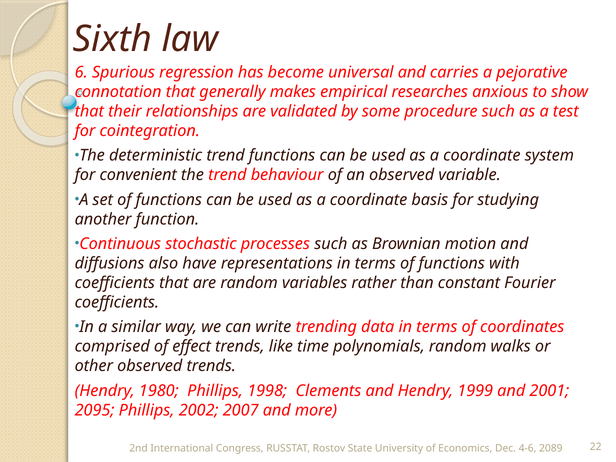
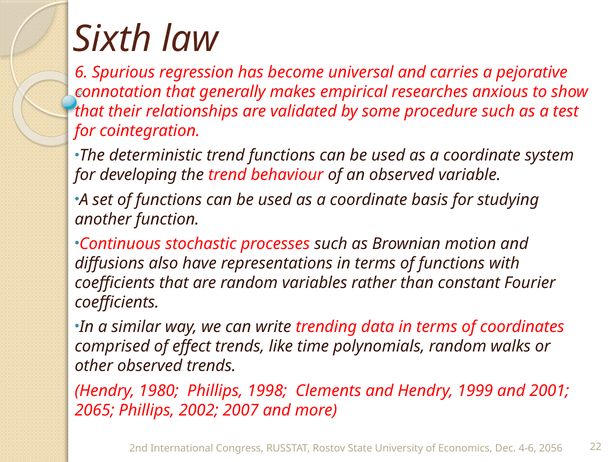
convenient: convenient -> developing
2095: 2095 -> 2065
2089: 2089 -> 2056
